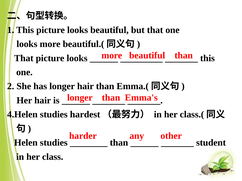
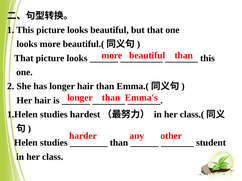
4.Helen: 4.Helen -> 1.Helen
